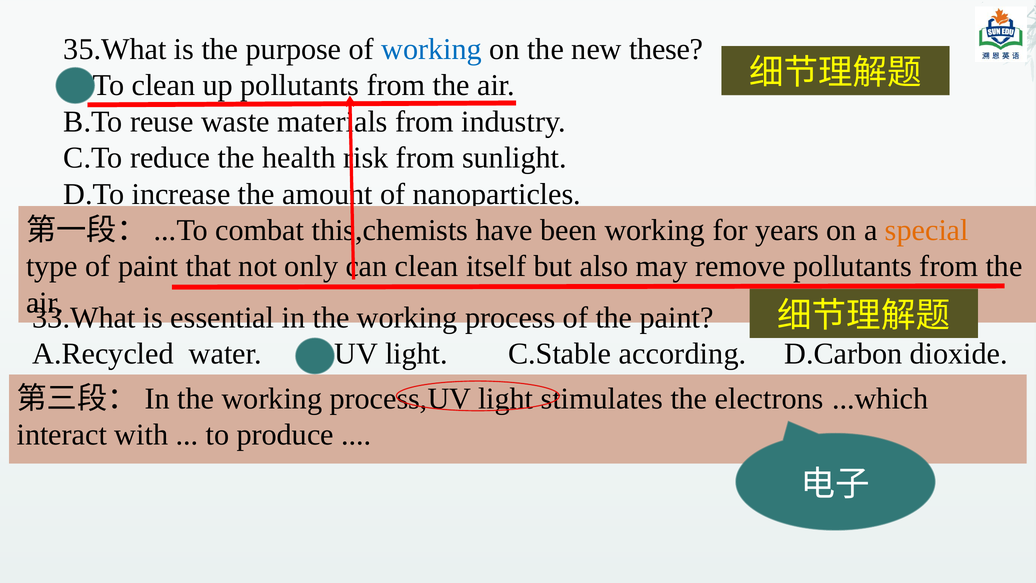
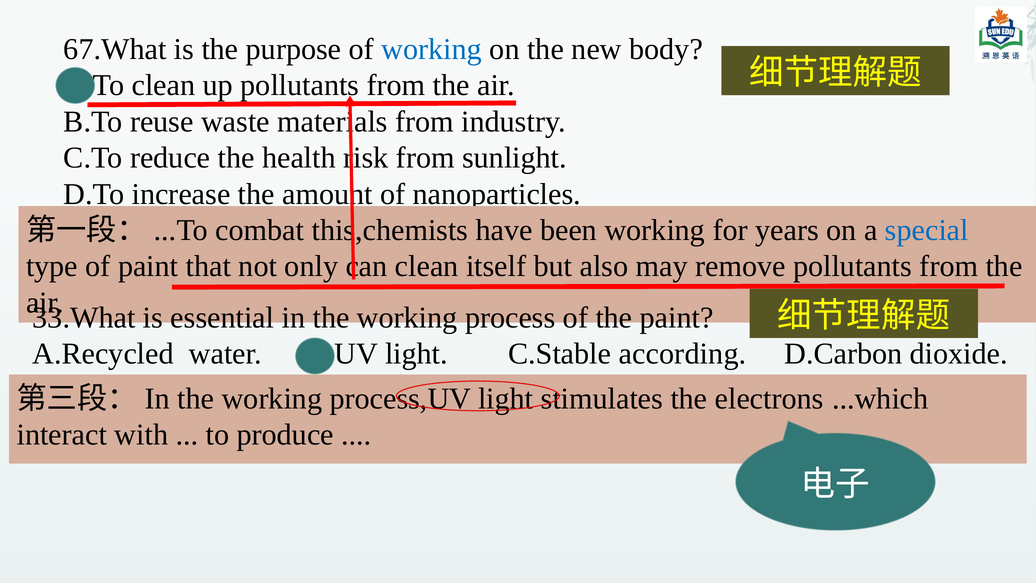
35.What: 35.What -> 67.What
these: these -> body
special colour: orange -> blue
